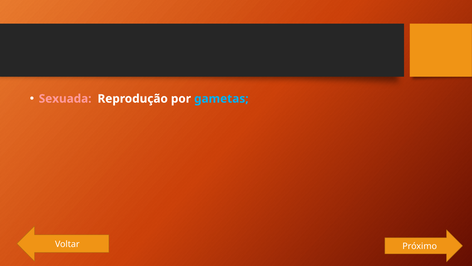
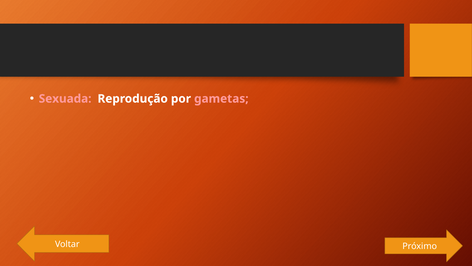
gametas colour: light blue -> pink
